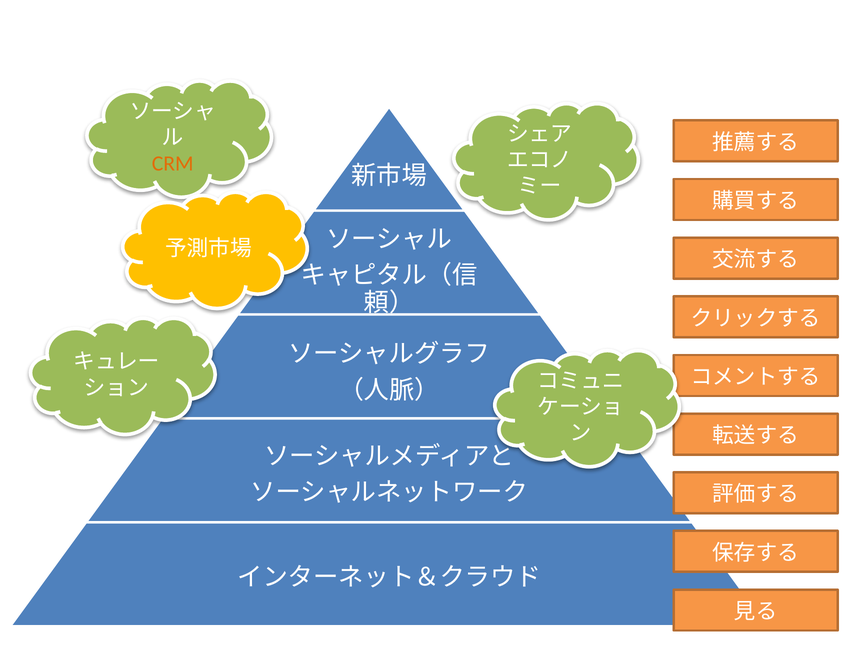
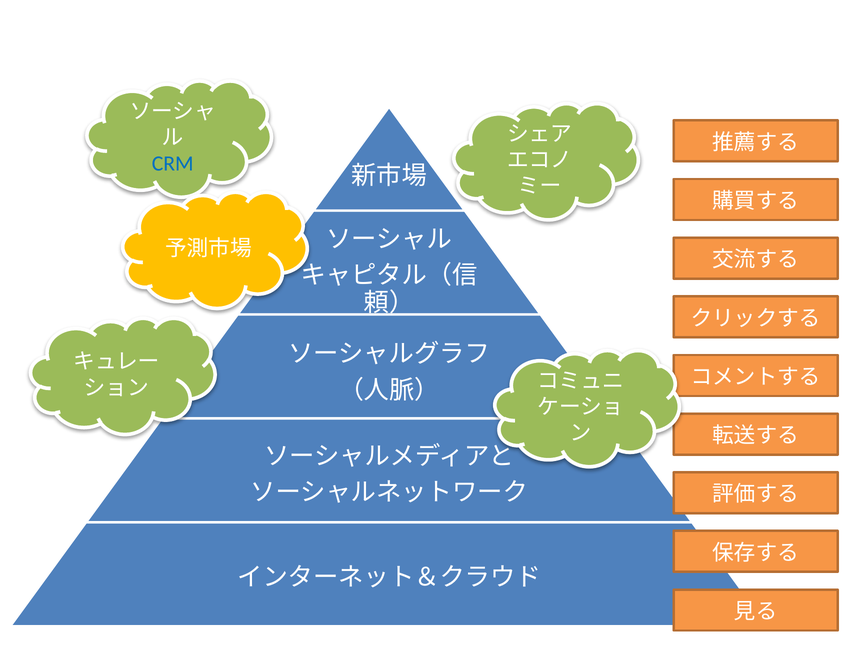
CRM colour: orange -> blue
